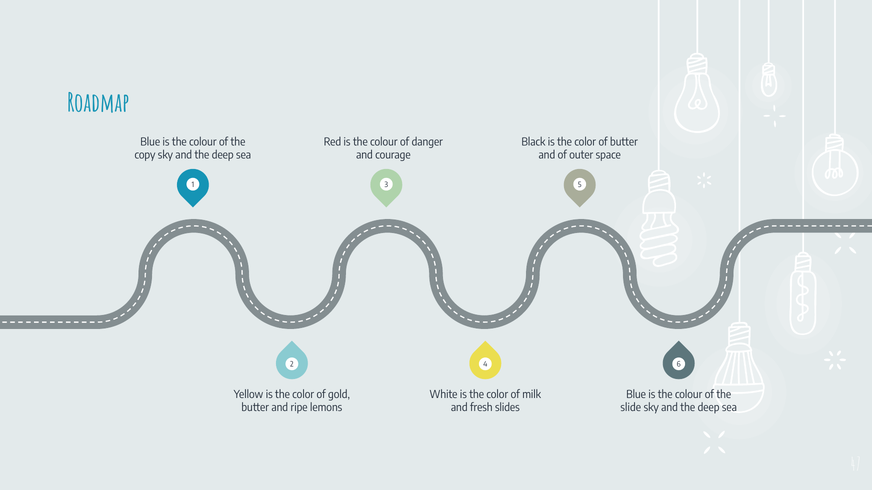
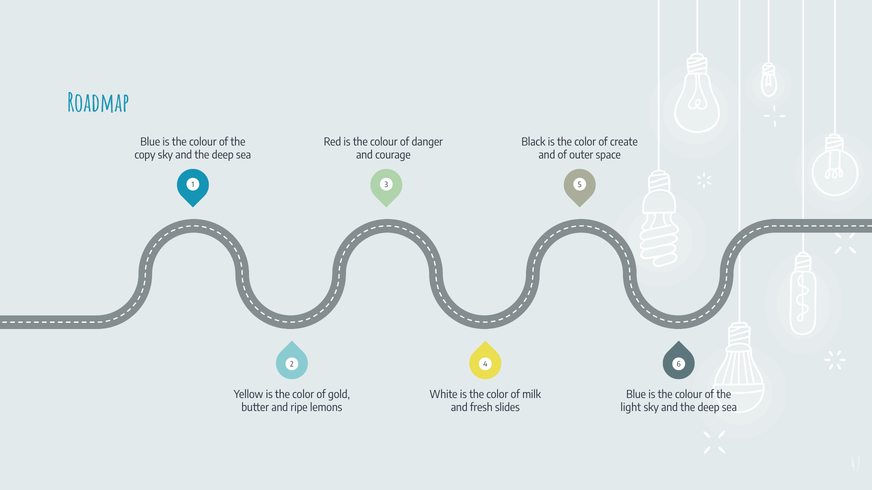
of butter: butter -> create
slide: slide -> light
